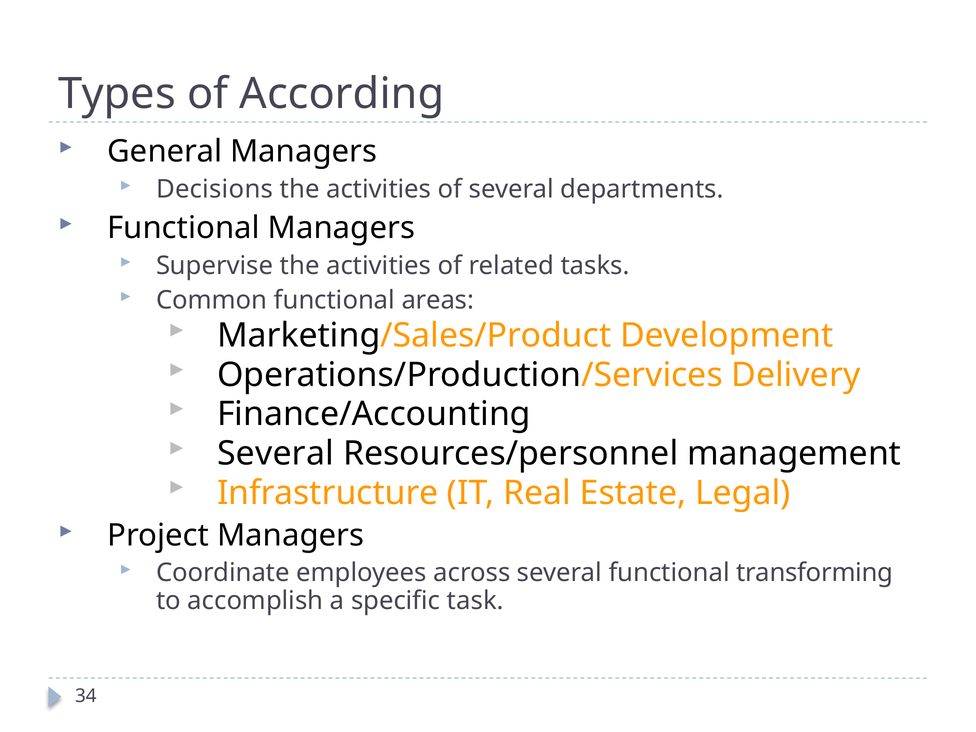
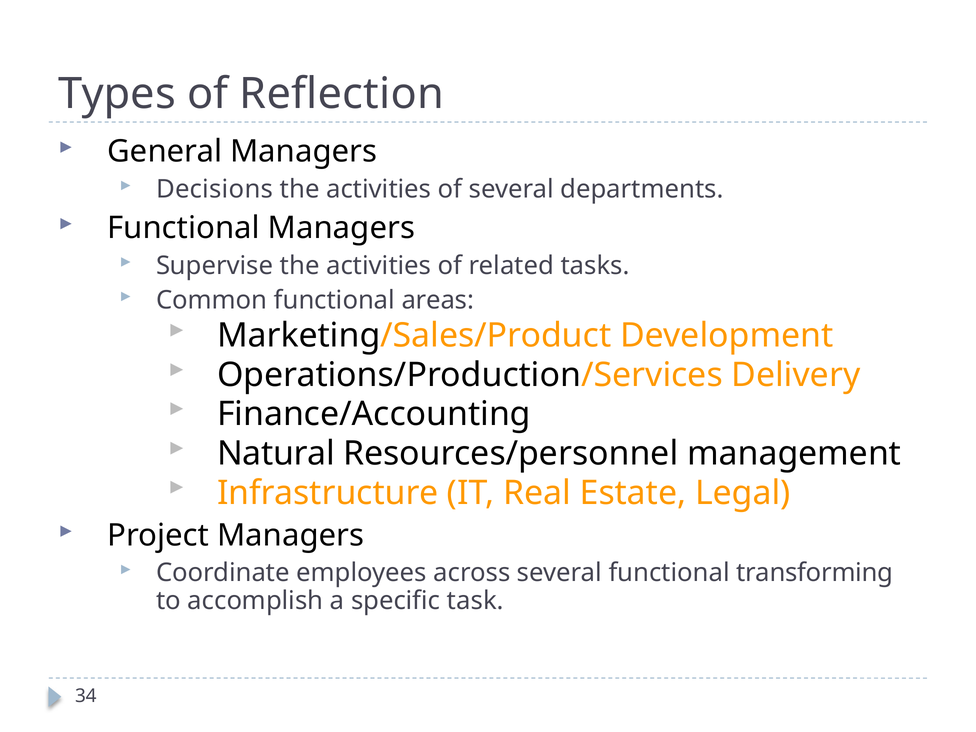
According: According -> Reflection
Several at (276, 454): Several -> Natural
